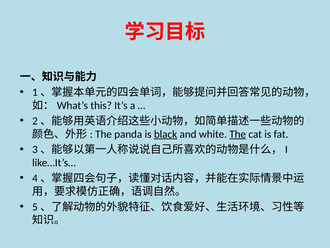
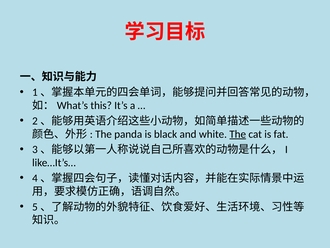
black underline: present -> none
